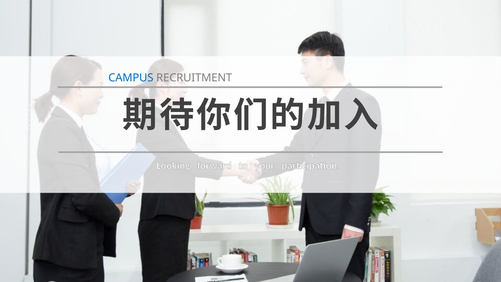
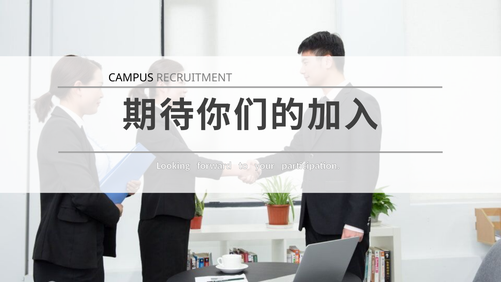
CAMPUS colour: blue -> black
